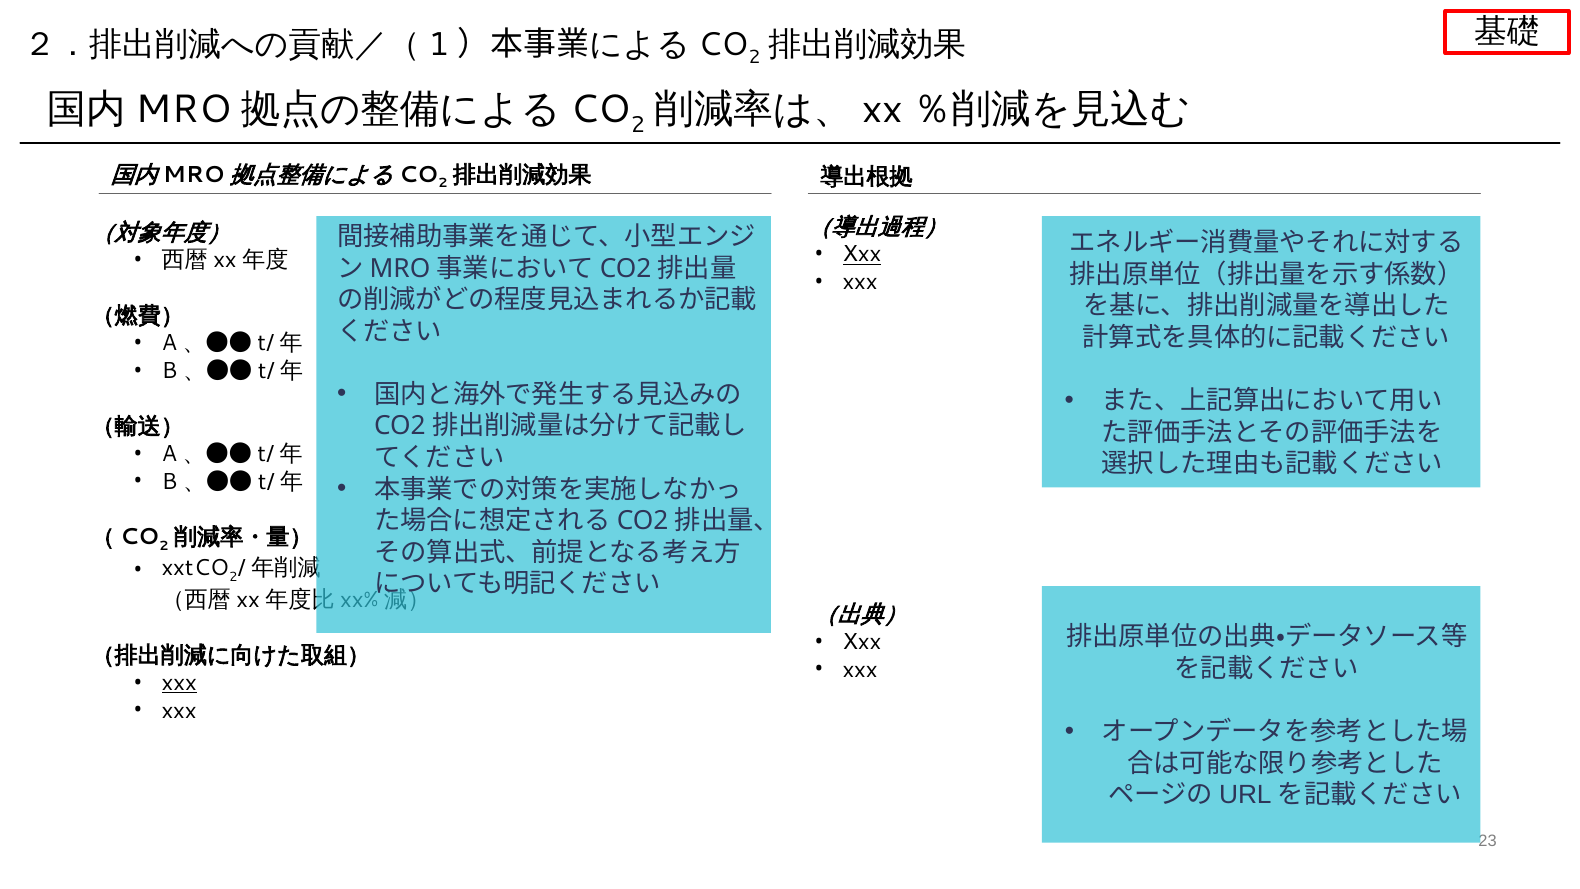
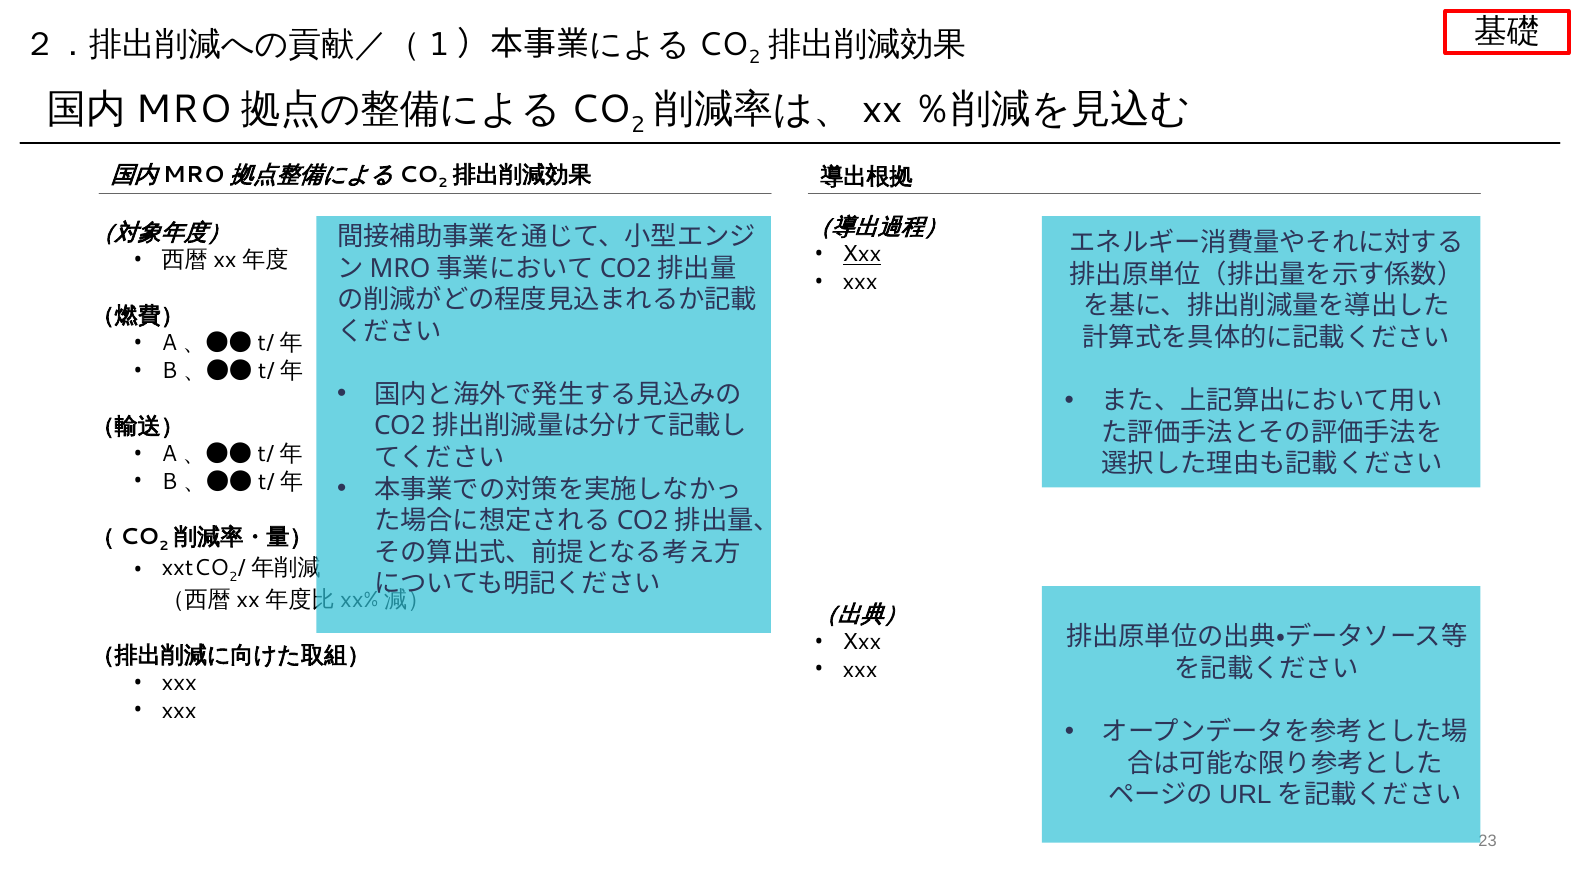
xxx at (179, 683) underline: present -> none
